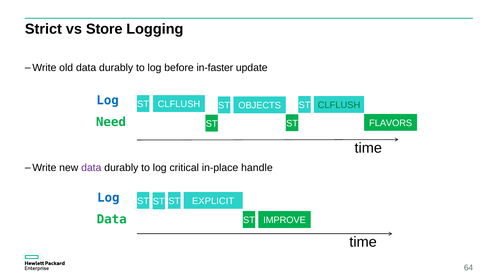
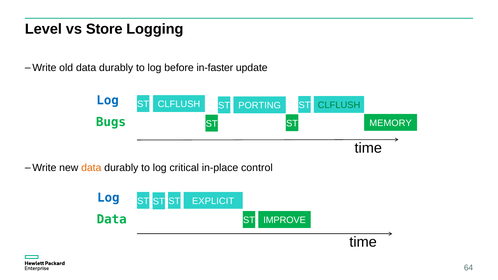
Strict: Strict -> Level
OBJECTS: OBJECTS -> PORTING
Need: Need -> Bugs
FLAVORS: FLAVORS -> MEMORY
data at (91, 168) colour: purple -> orange
handle: handle -> control
